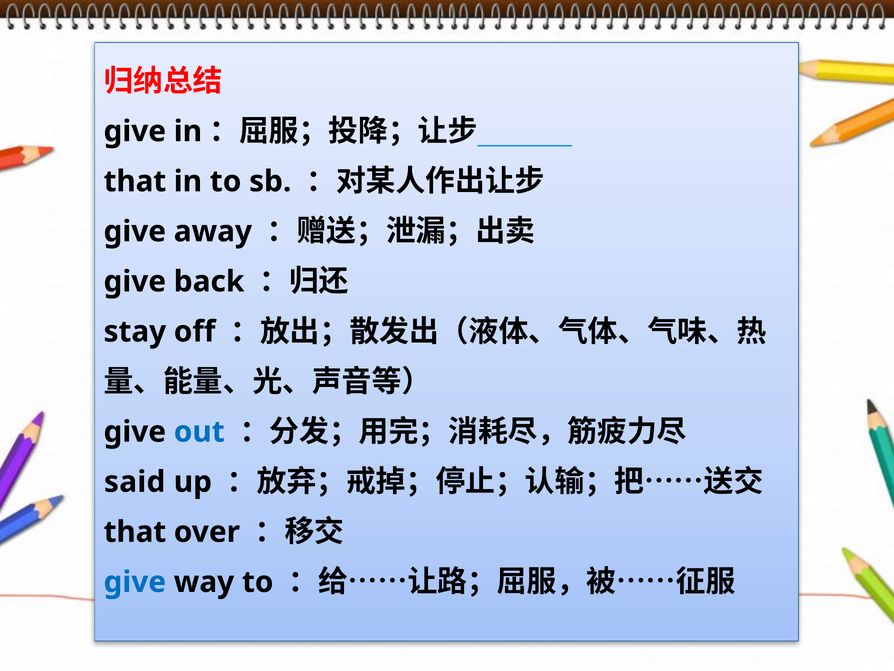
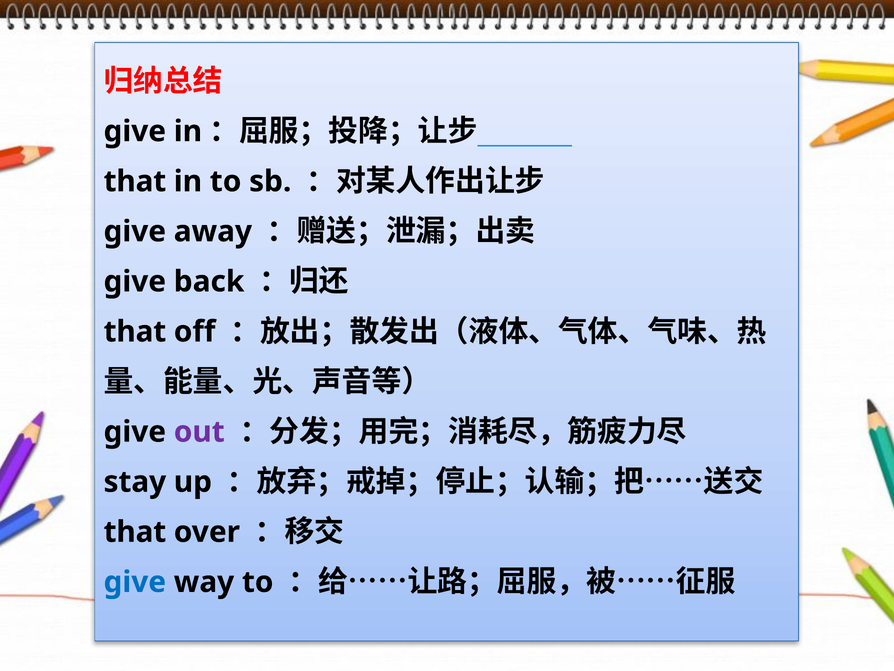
stay at (135, 331): stay -> that
out colour: blue -> purple
said: said -> stay
